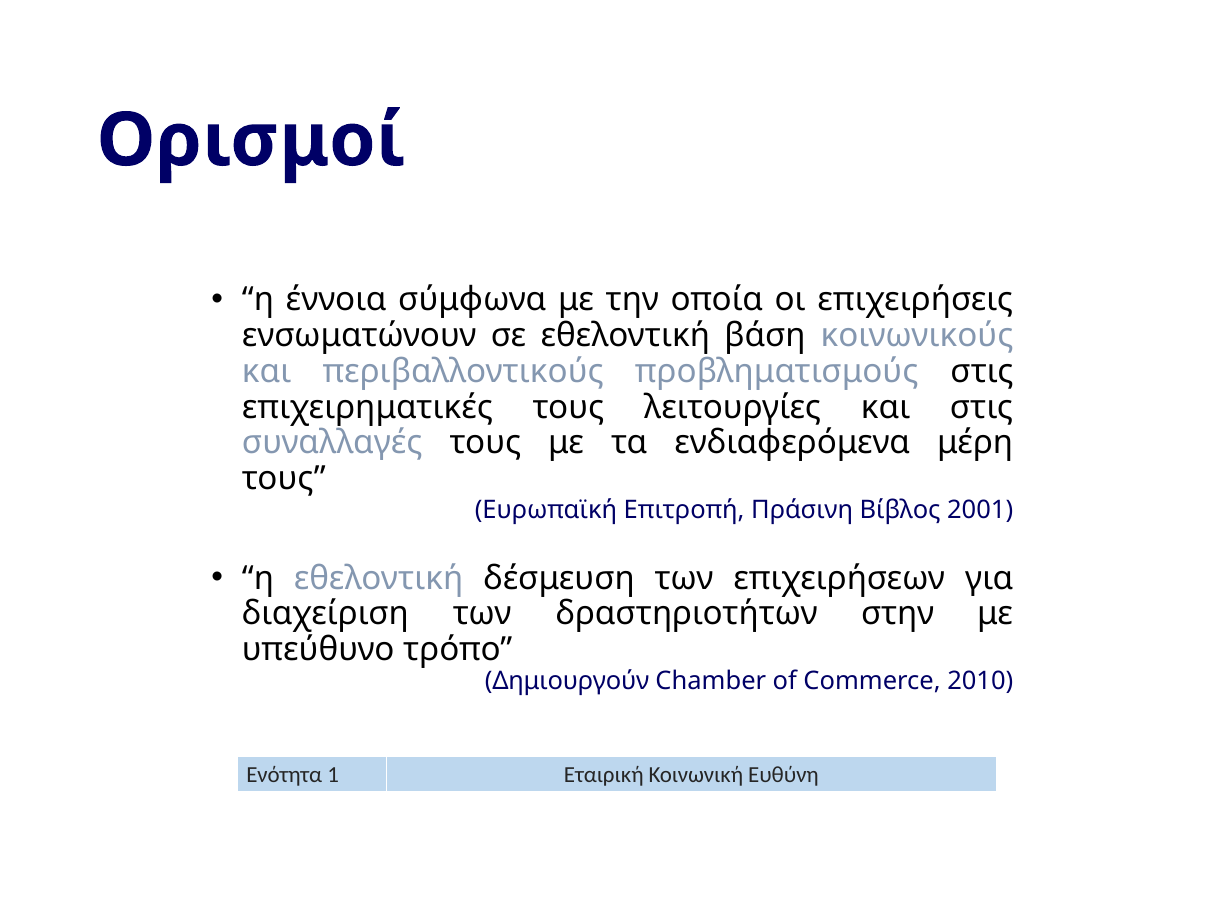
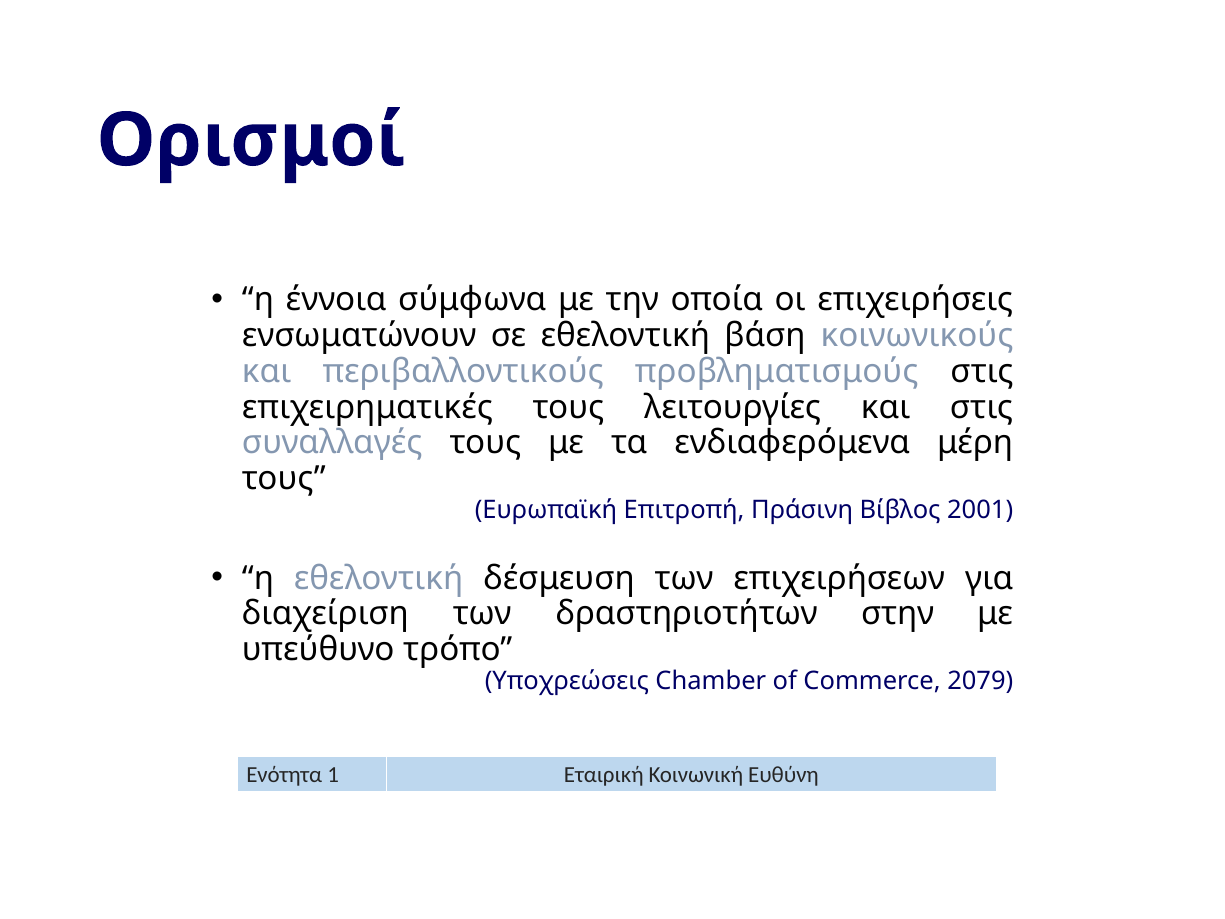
Δημιουργούν: Δημιουργούν -> Υποχρεώσεις
2010: 2010 -> 2079
